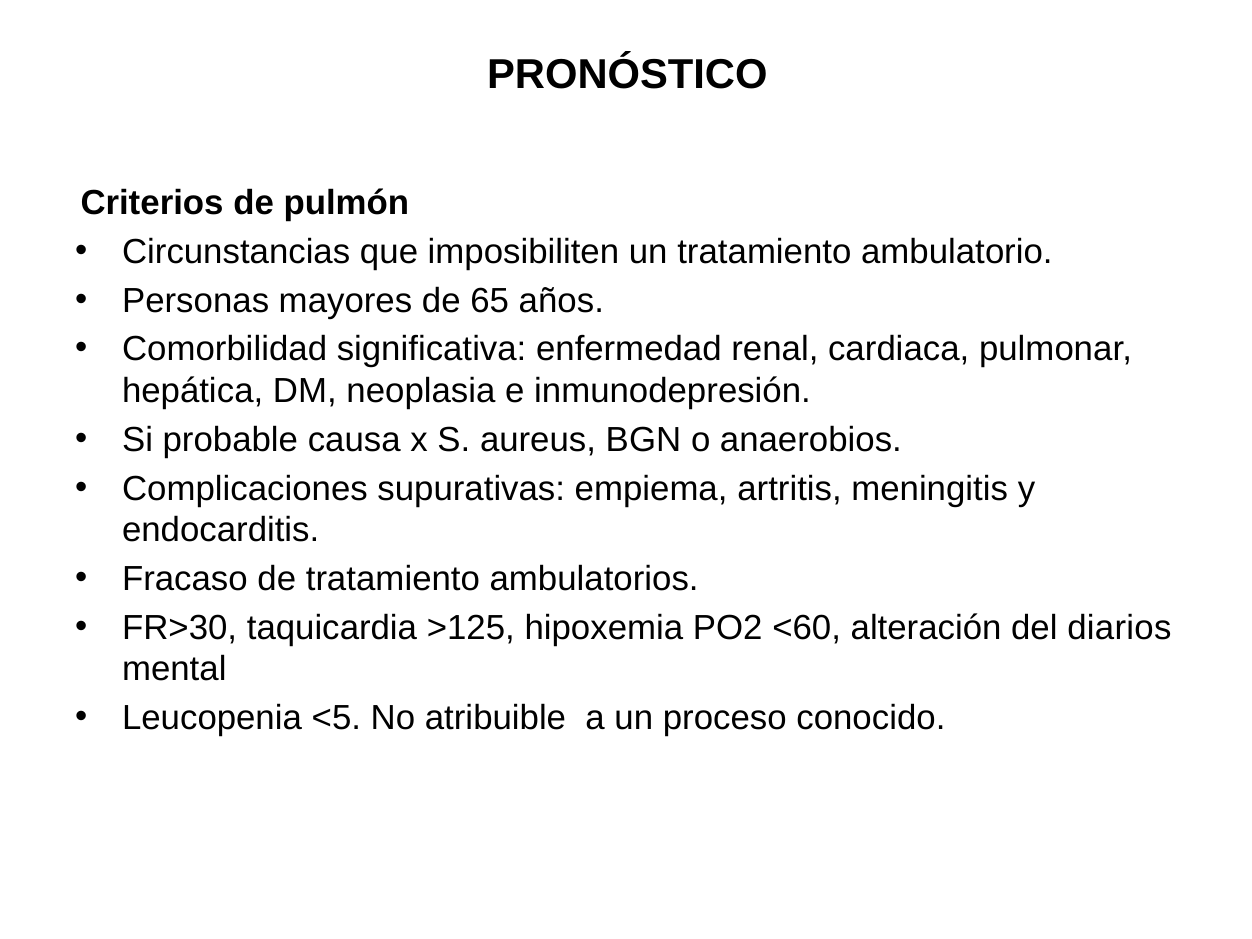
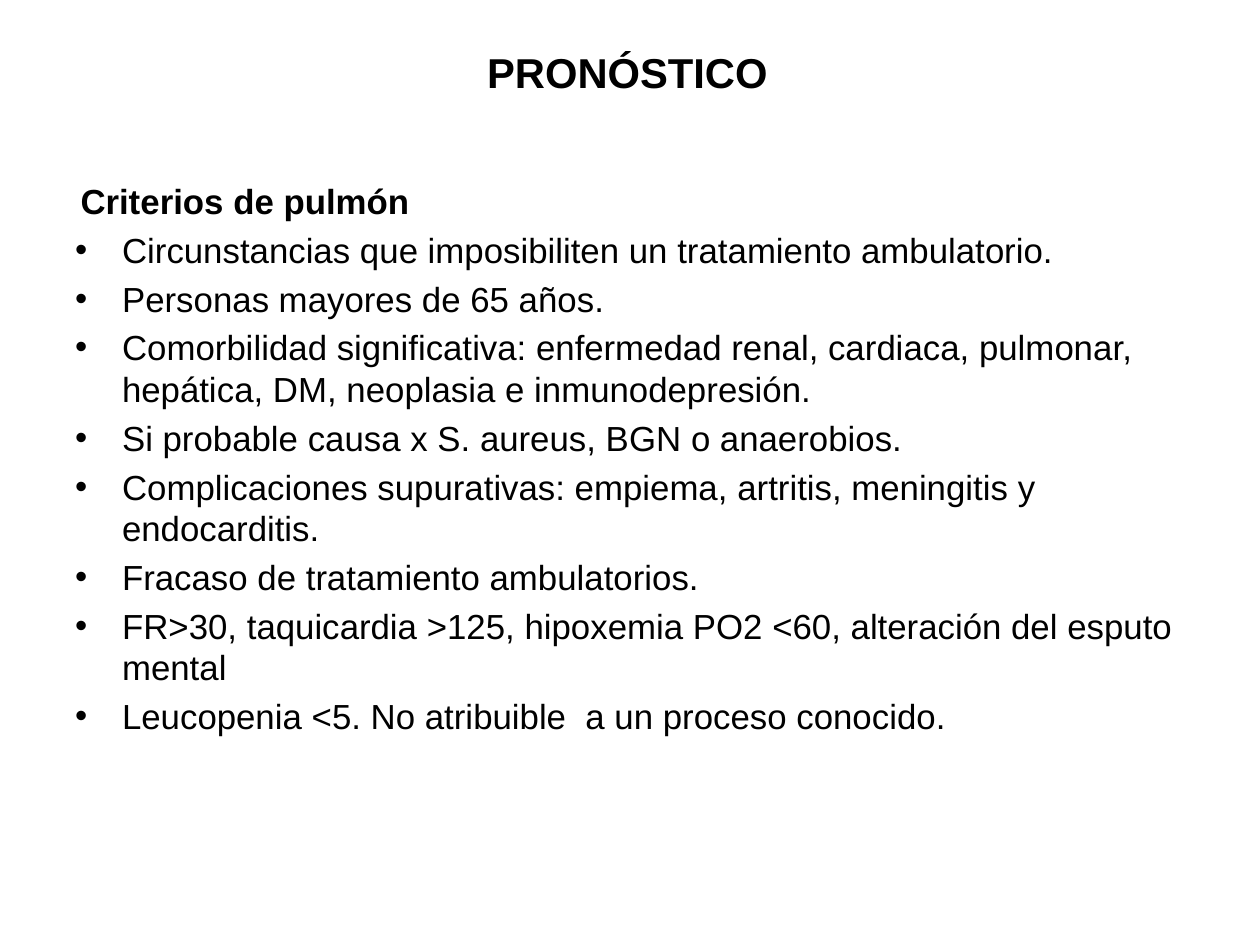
diarios: diarios -> esputo
